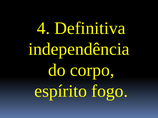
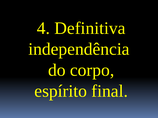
fogo: fogo -> final
